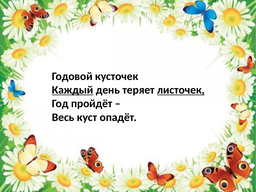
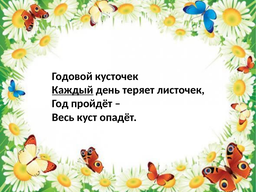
листочек underline: present -> none
